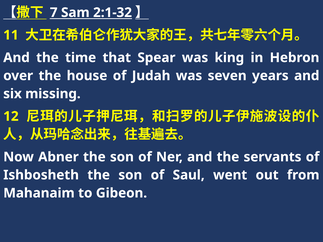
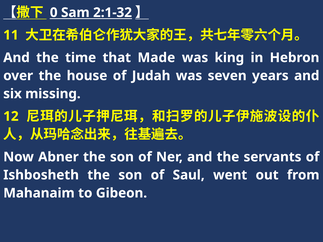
7: 7 -> 0
Spear: Spear -> Made
